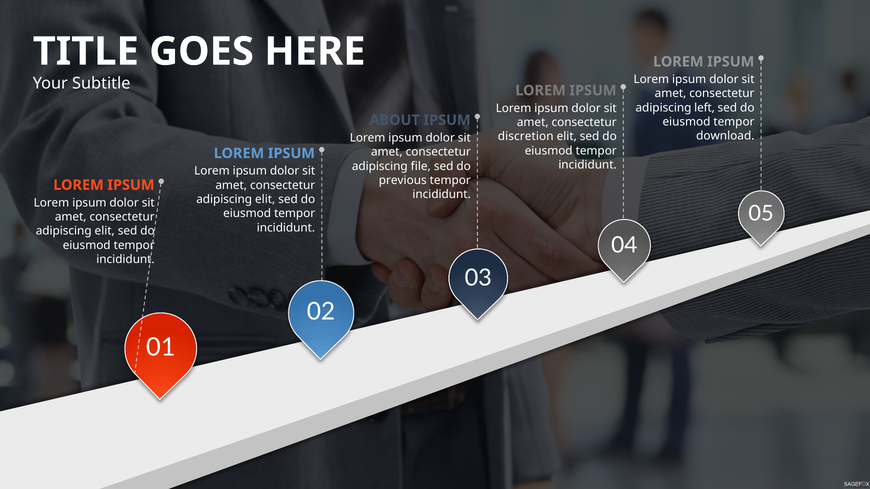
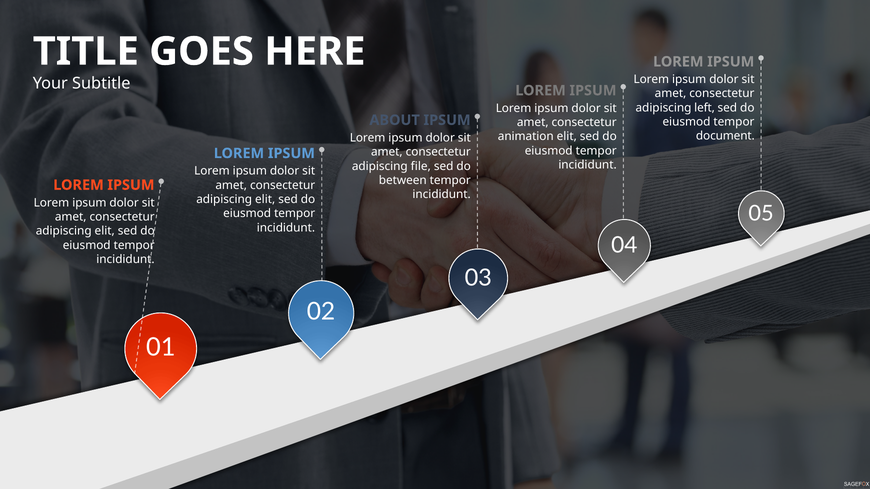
download: download -> document
discretion: discretion -> animation
previous: previous -> between
